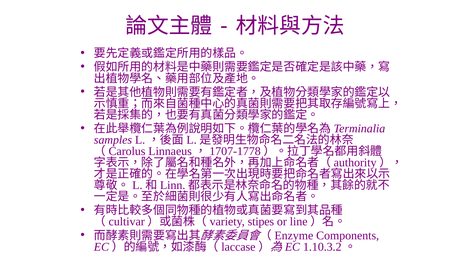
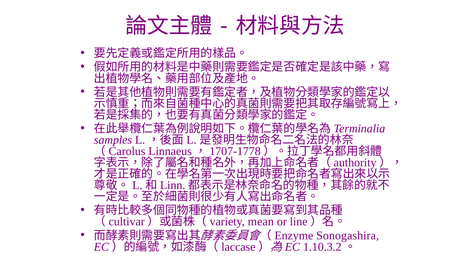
stipes: stipes -> mean
Components: Components -> Sonogashira
